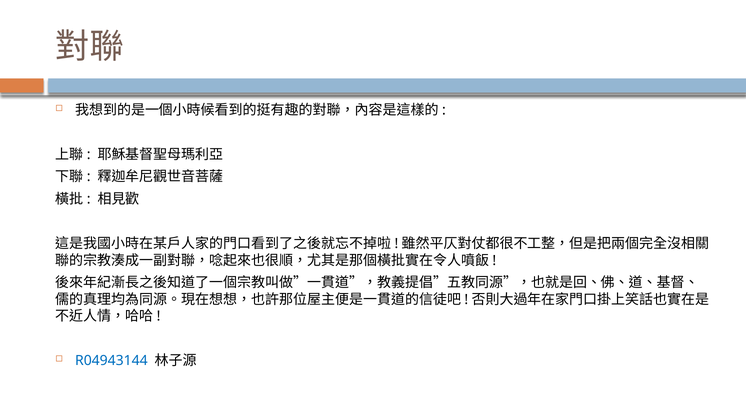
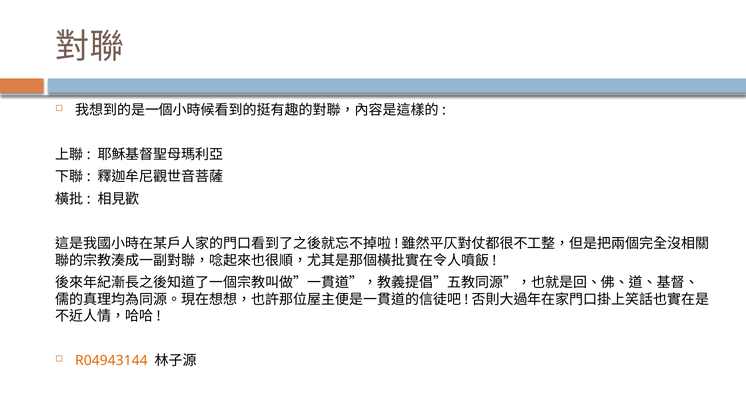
R04943144 colour: blue -> orange
